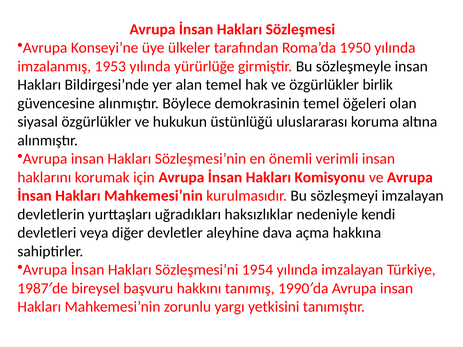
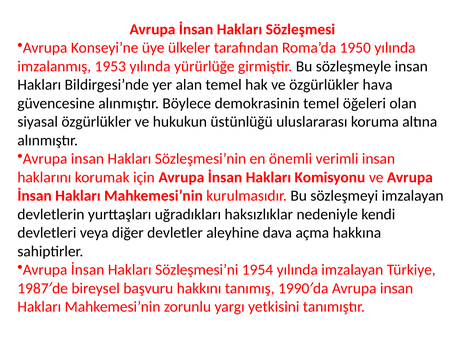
birlik: birlik -> hava
